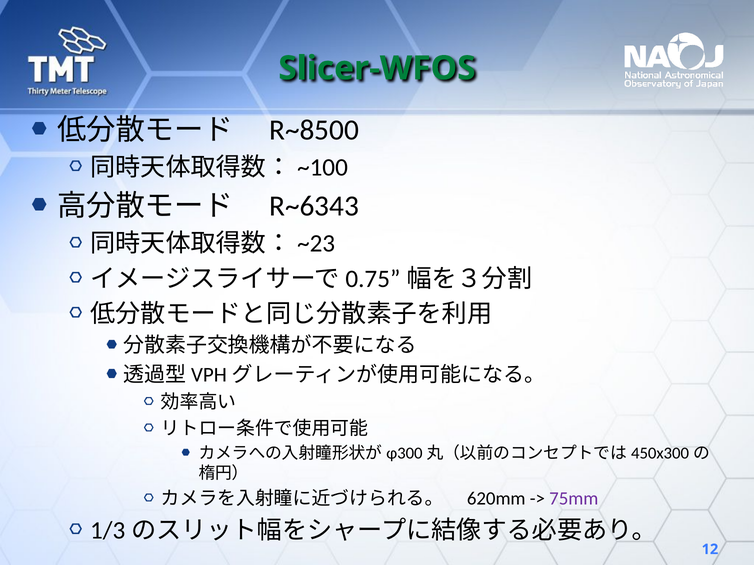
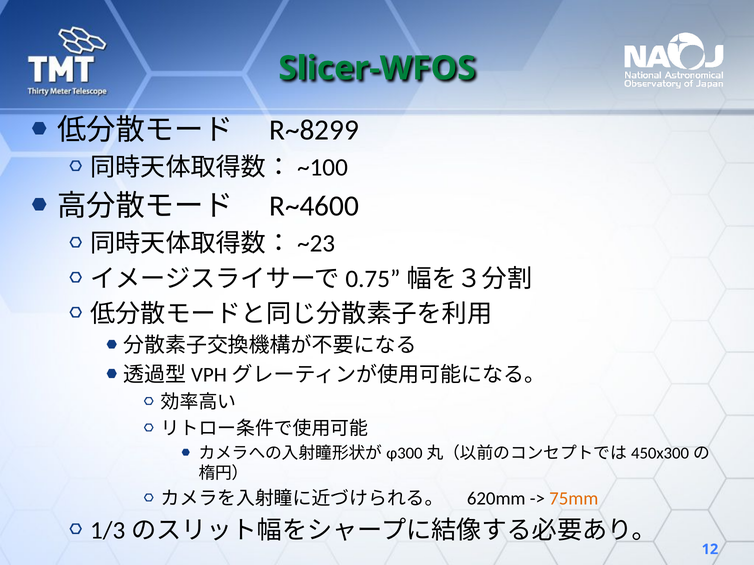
R~8500: R~8500 -> R~8299
R~6343: R~6343 -> R~4600
75mm colour: purple -> orange
